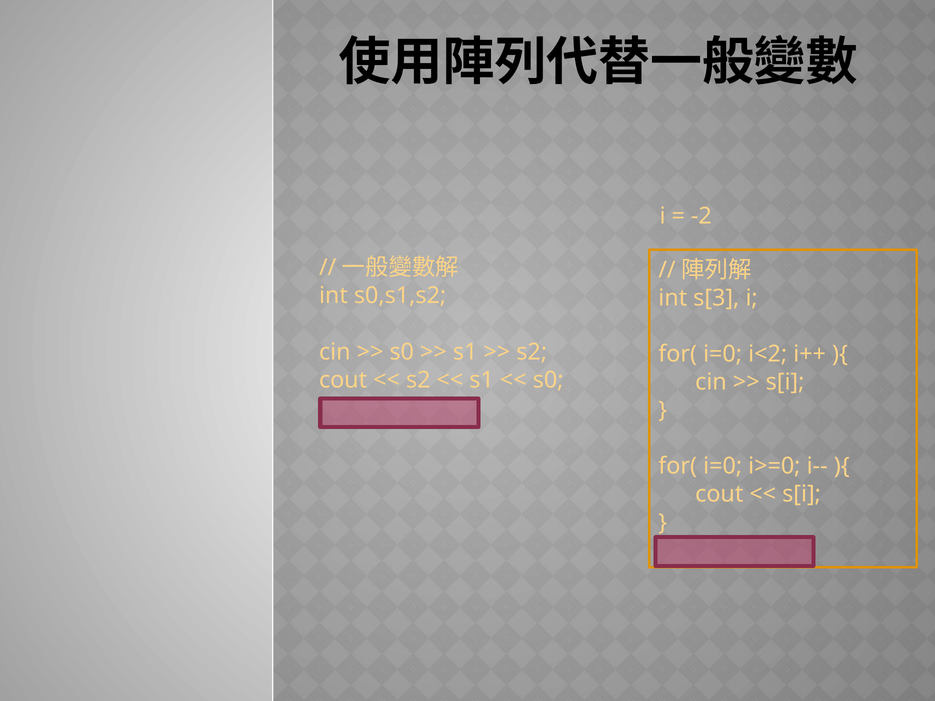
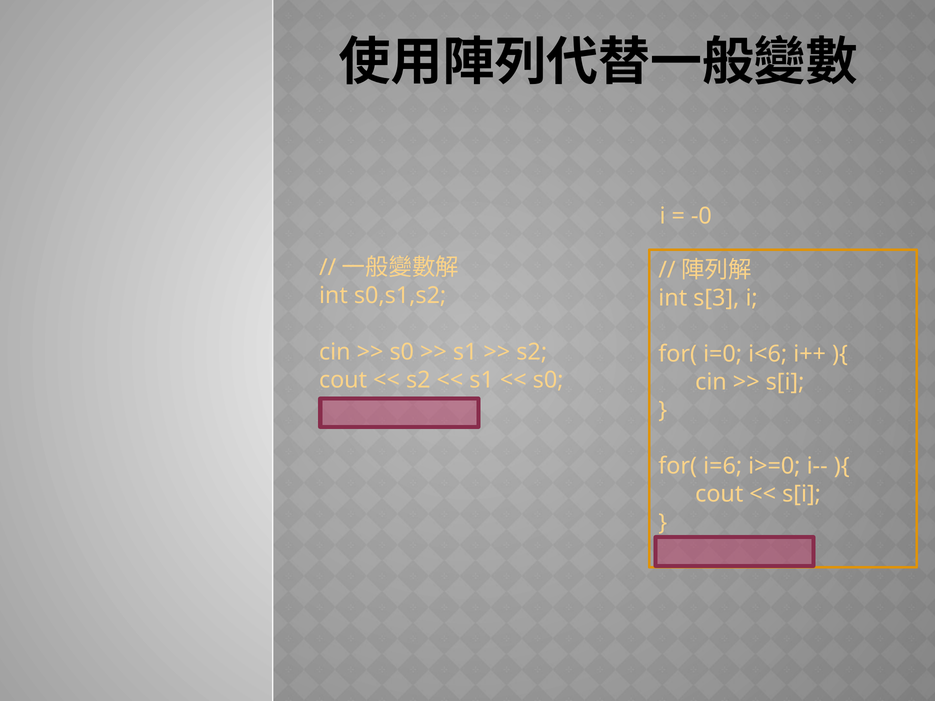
-2: -2 -> -0
i<2: i<2 -> i<6
i=0 at (723, 466): i=0 -> i=6
